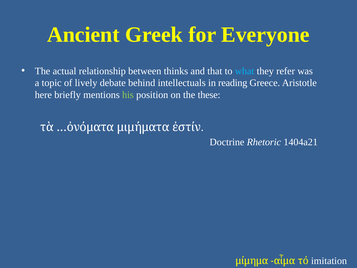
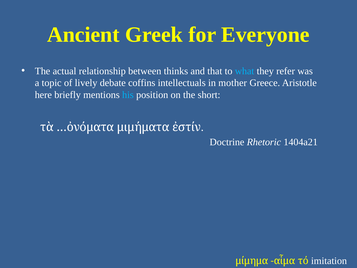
behind: behind -> coffins
reading: reading -> mother
his colour: light green -> light blue
these: these -> short
